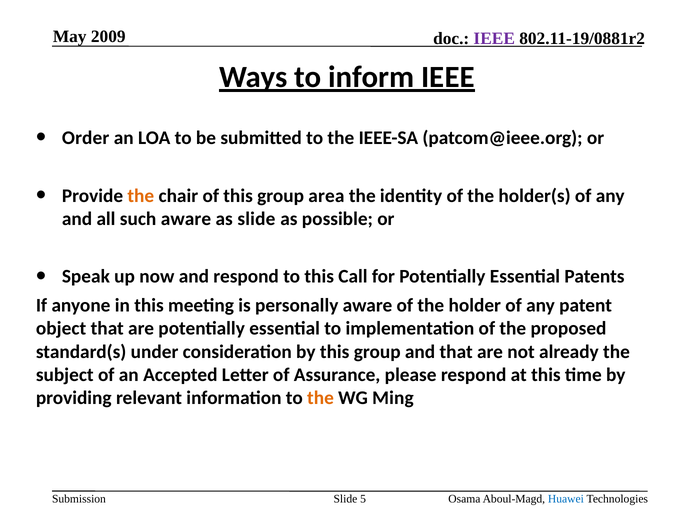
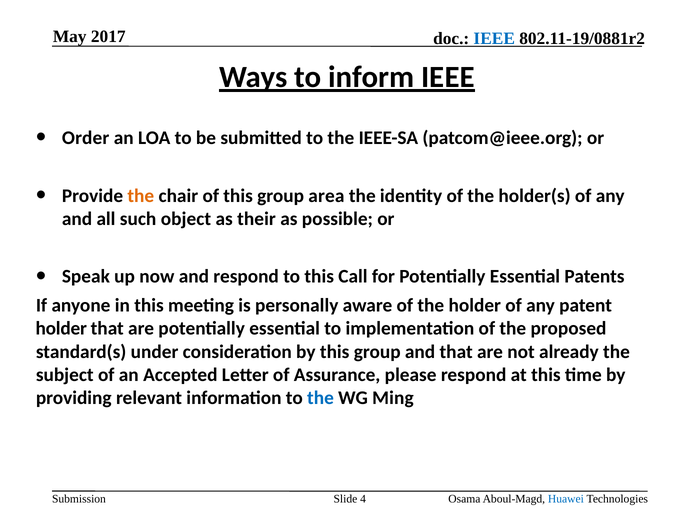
2009: 2009 -> 2017
IEEE at (494, 39) colour: purple -> blue
such aware: aware -> object
as slide: slide -> their
object at (61, 329): object -> holder
the at (320, 398) colour: orange -> blue
5: 5 -> 4
